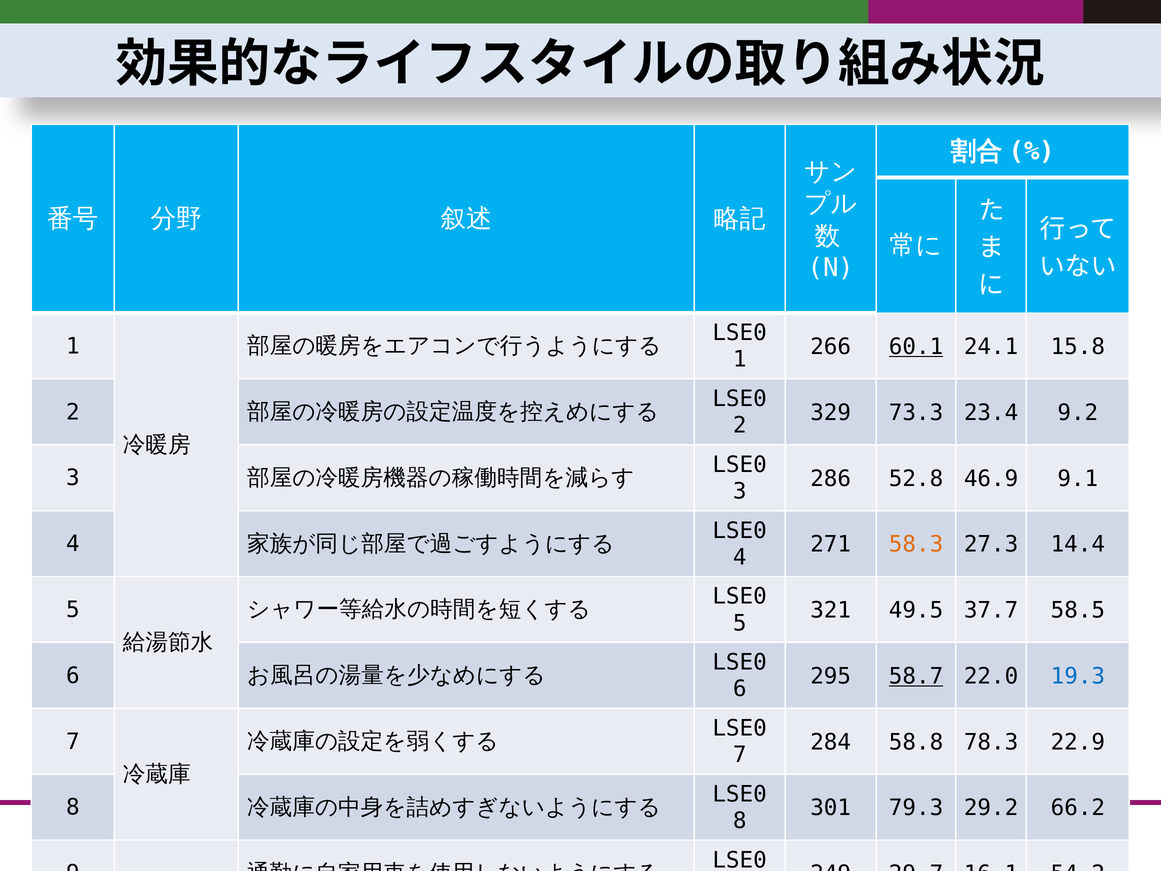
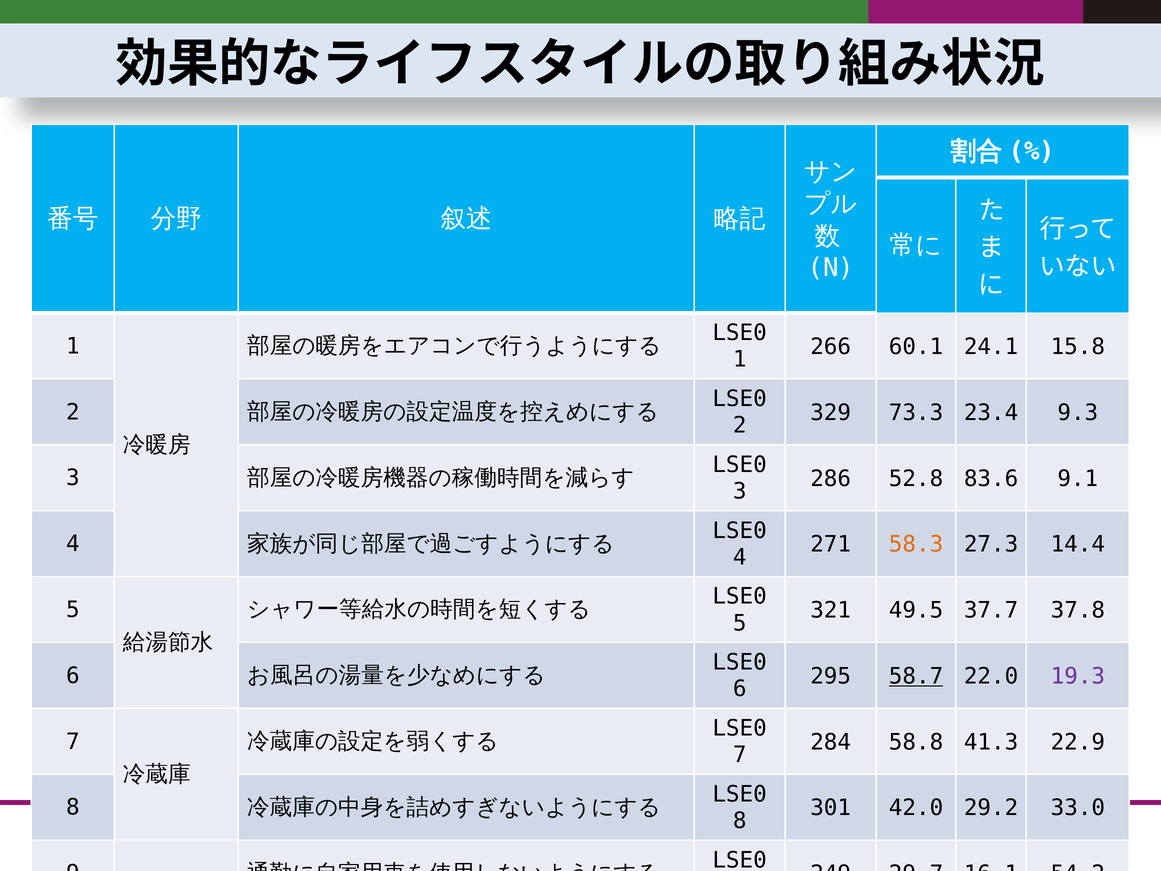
60.1 underline: present -> none
9.2: 9.2 -> 9.3
52.8 46.9: 46.9 -> 83.6
58.5: 58.5 -> 37.8
19.3 colour: blue -> purple
78.3: 78.3 -> 41.3
79.3: 79.3 -> 42.0
66.2: 66.2 -> 33.0
